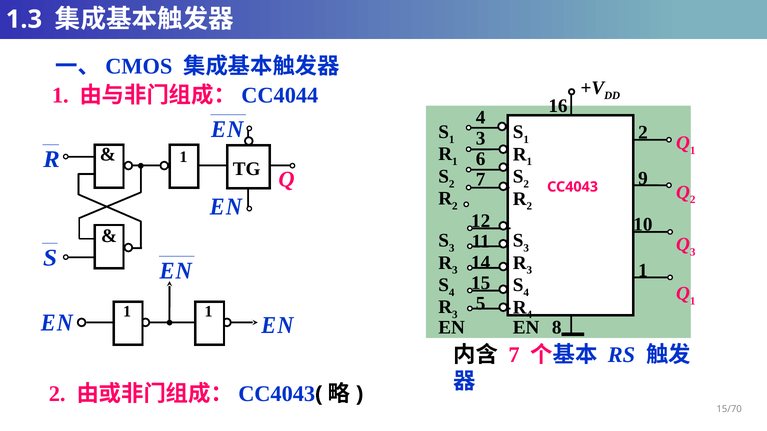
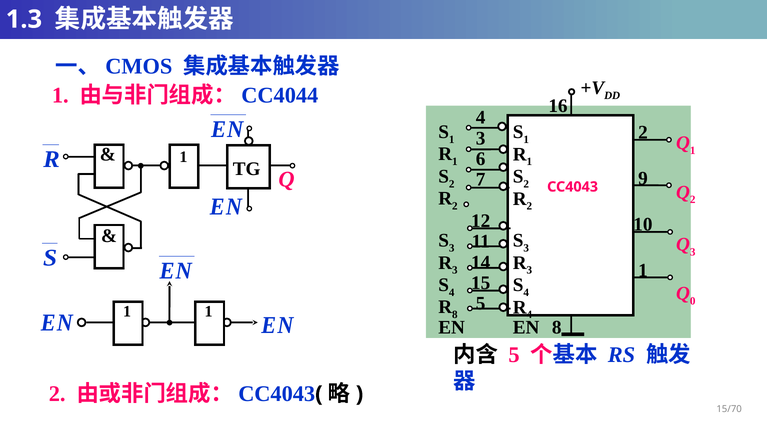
1 at (693, 301): 1 -> 0
3 at (455, 315): 3 -> 8
7 at (514, 355): 7 -> 5
